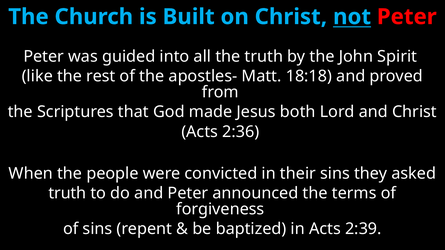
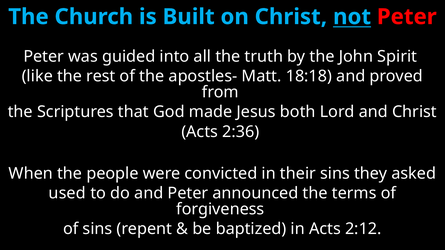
truth at (67, 194): truth -> used
2:39: 2:39 -> 2:12
